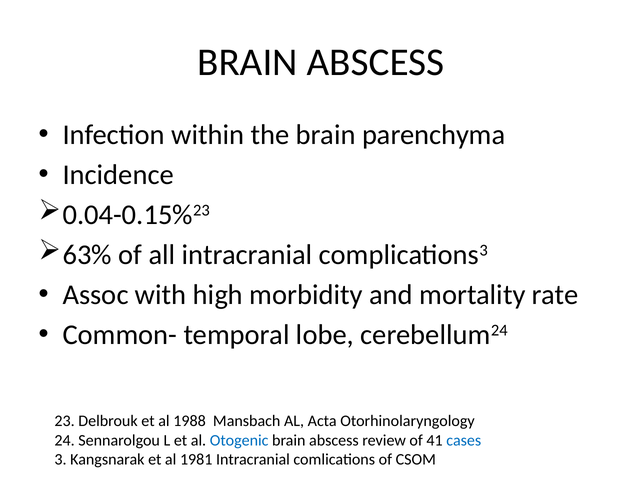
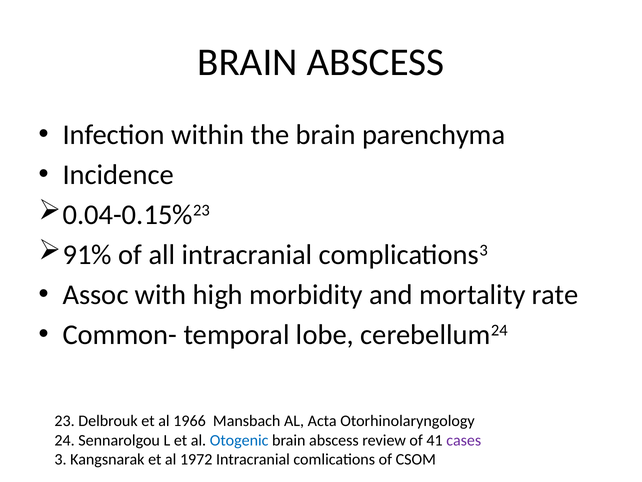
63%: 63% -> 91%
1988: 1988 -> 1966
cases colour: blue -> purple
1981: 1981 -> 1972
